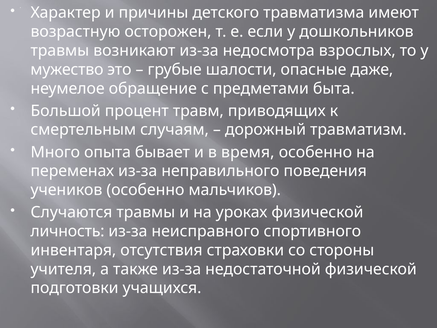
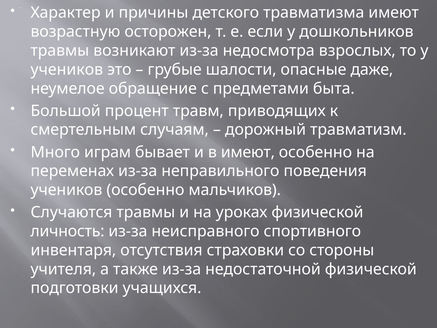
мужество at (67, 69): мужество -> учеников
опыта: опыта -> играм
в время: время -> имеют
